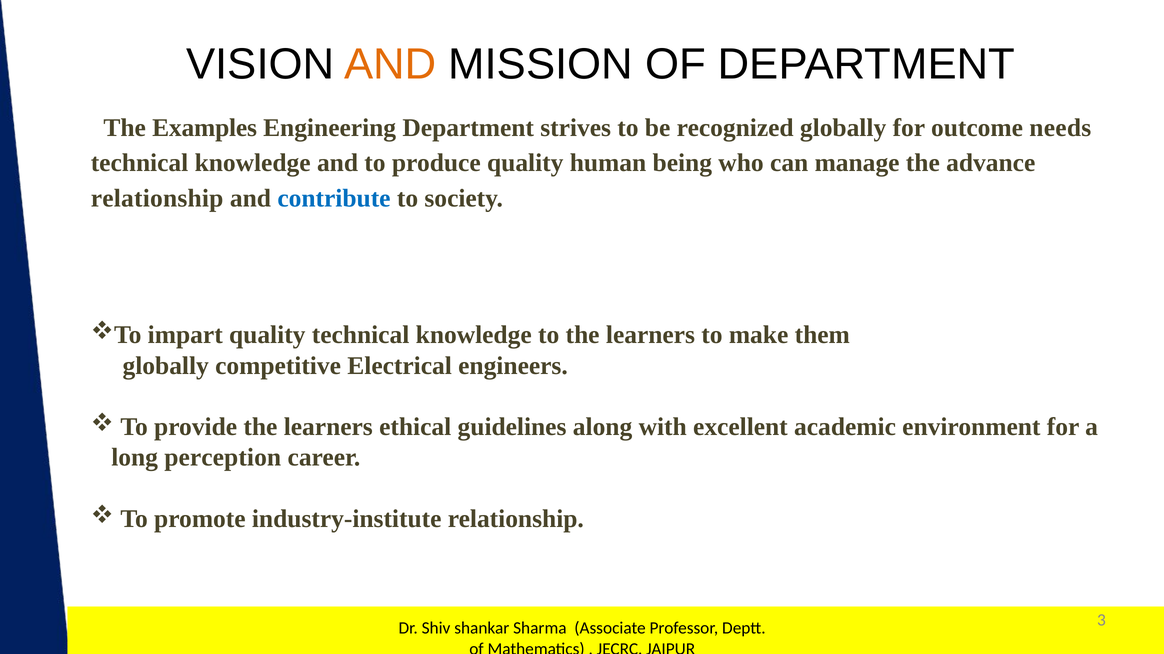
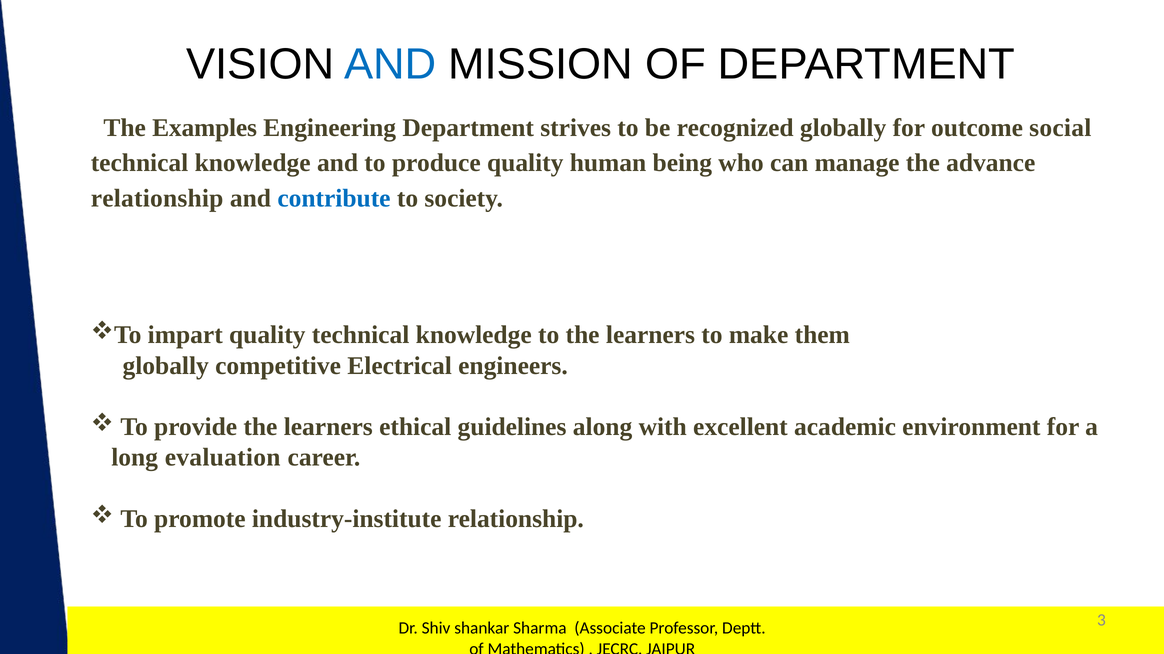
AND at (390, 64) colour: orange -> blue
needs: needs -> social
perception: perception -> evaluation
